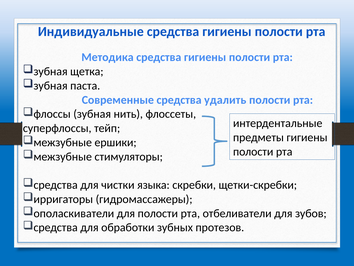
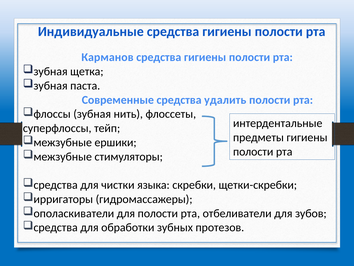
Методика: Методика -> Карманов
